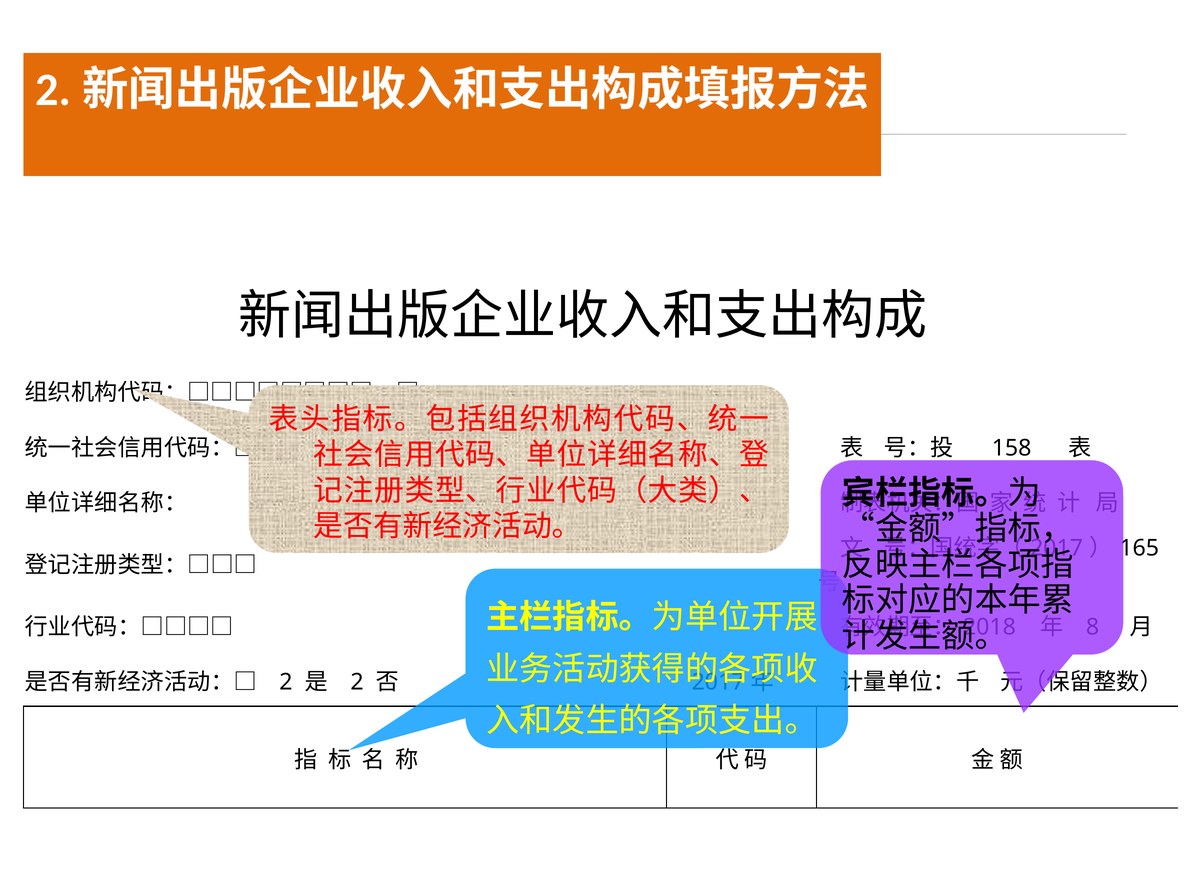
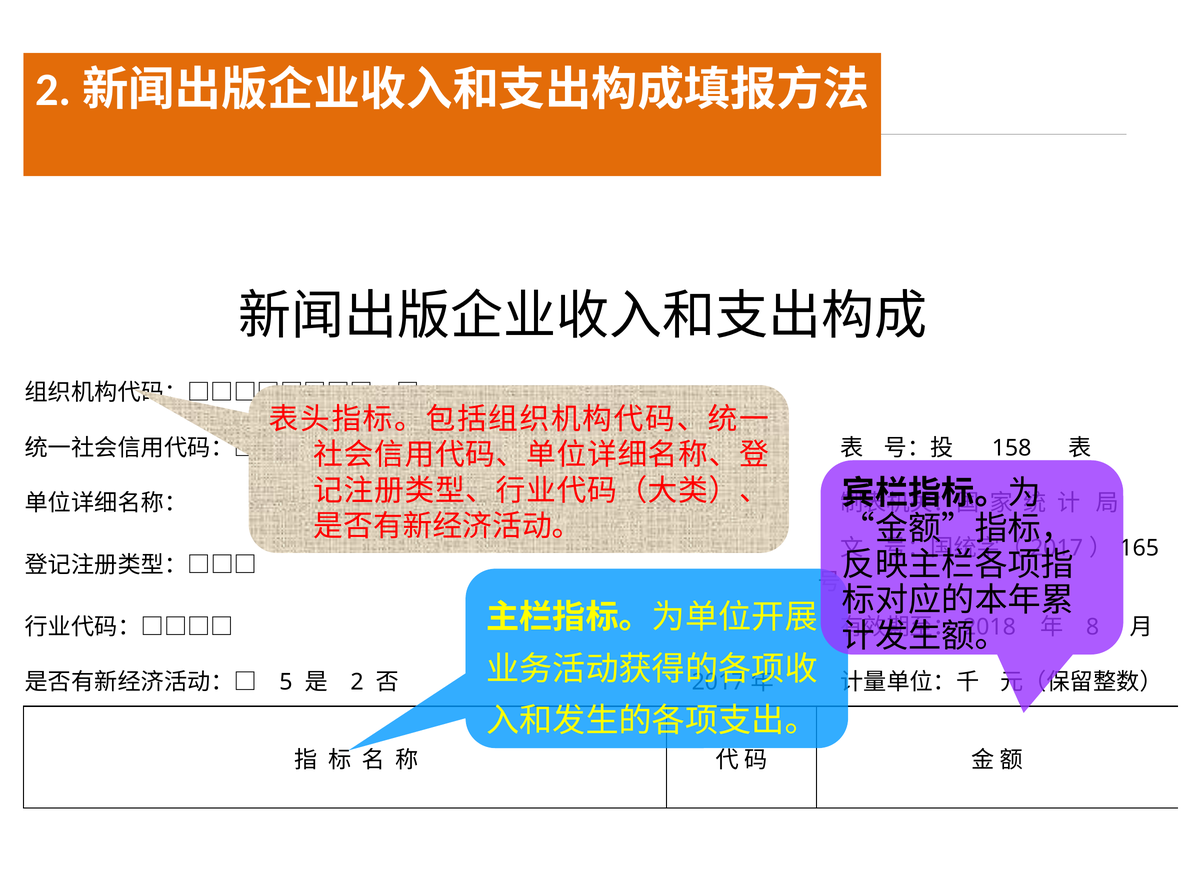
2 at (286, 682): 2 -> 5
